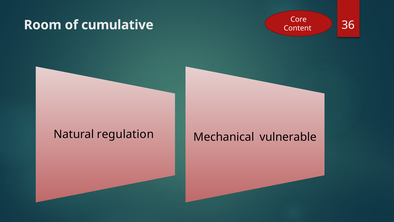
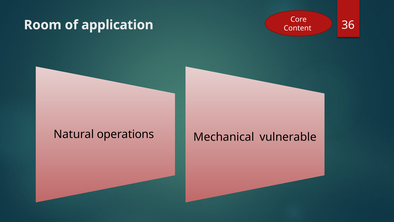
cumulative: cumulative -> application
regulation: regulation -> operations
